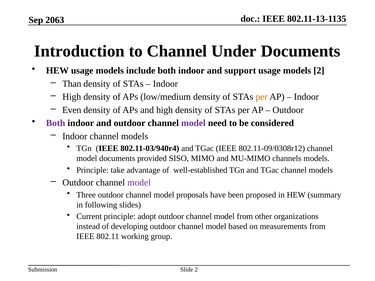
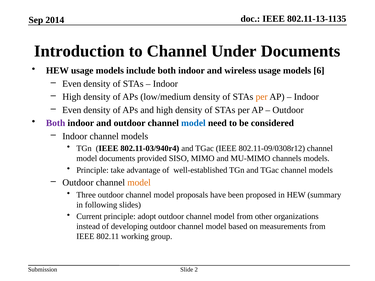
2063: 2063 -> 2014
support: support -> wireless
models 2: 2 -> 6
Than at (72, 84): Than -> Even
model at (193, 123) colour: purple -> blue
model at (139, 183) colour: purple -> orange
